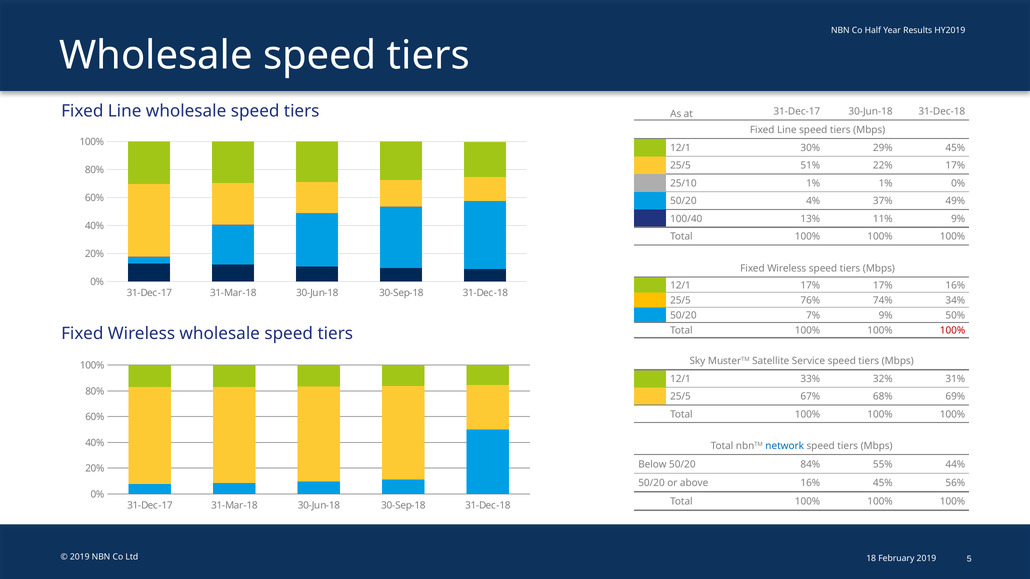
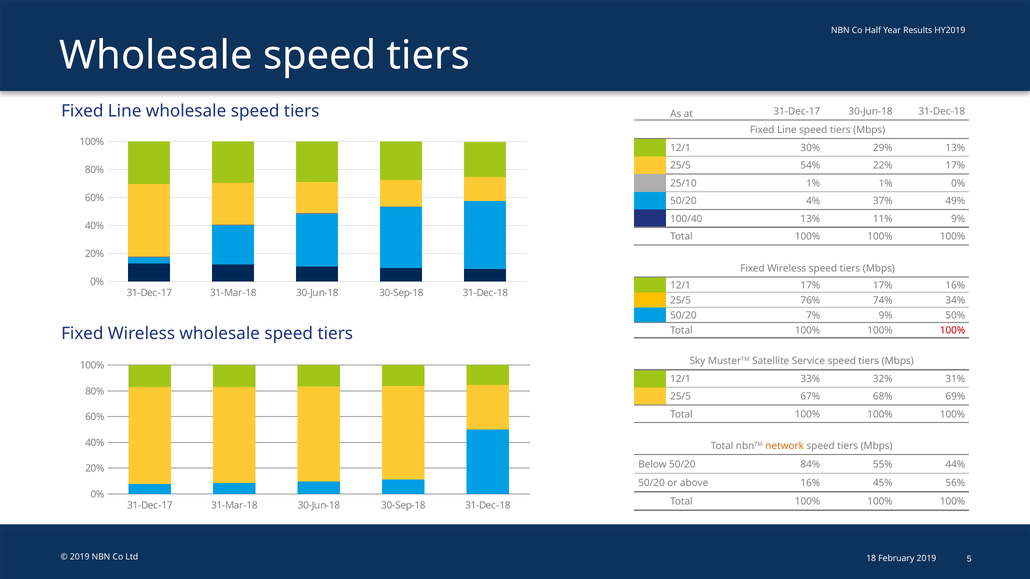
29% 45%: 45% -> 13%
51%: 51% -> 54%
network colour: blue -> orange
